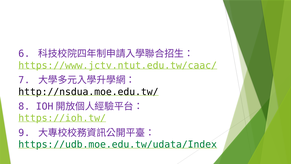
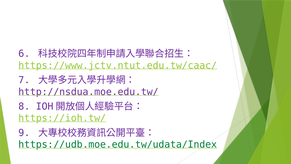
http://nsdua.moe.edu.tw/ colour: black -> purple
